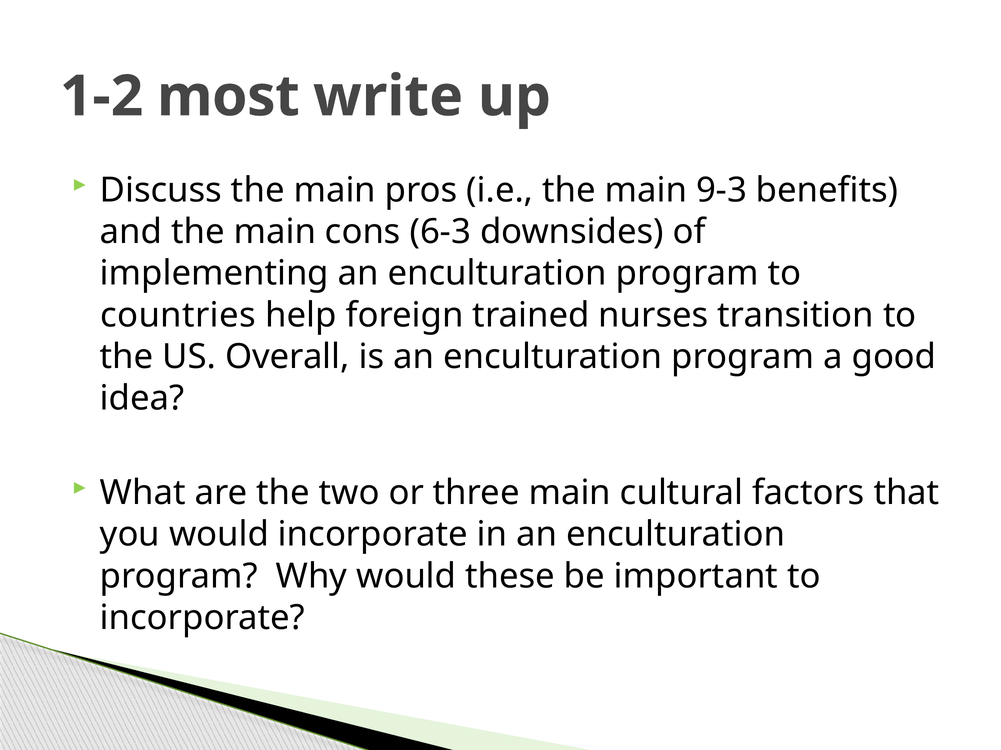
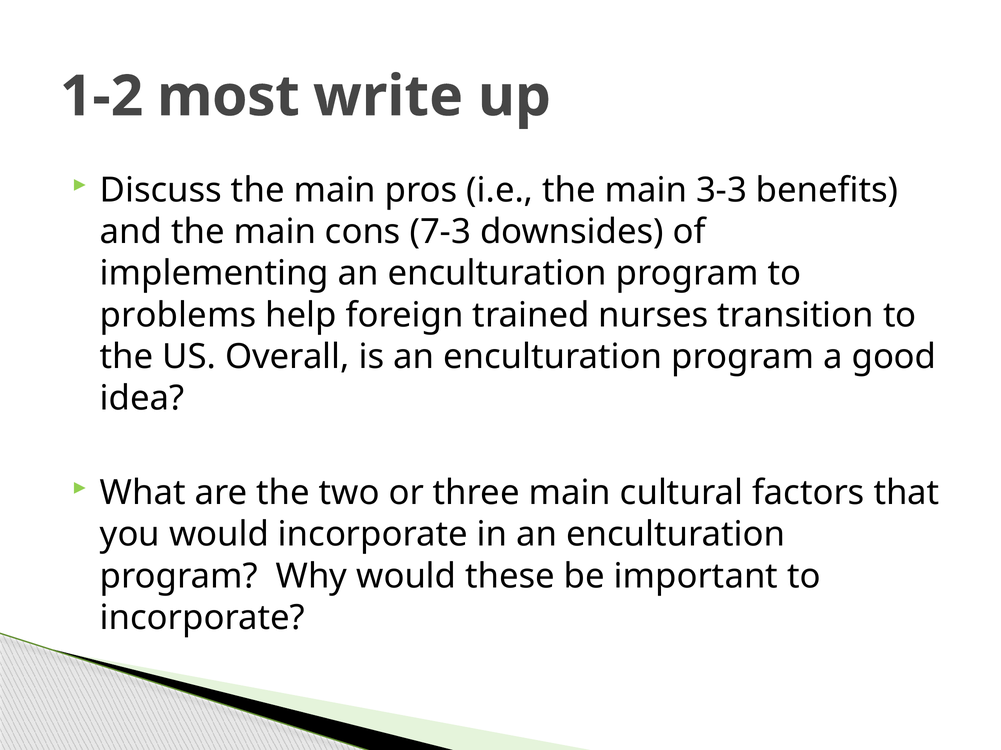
9-3: 9-3 -> 3-3
6-3: 6-3 -> 7-3
countries: countries -> problems
